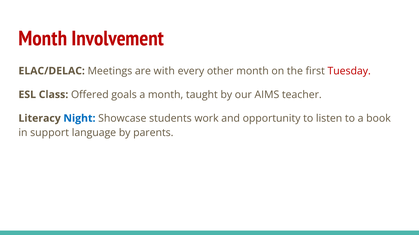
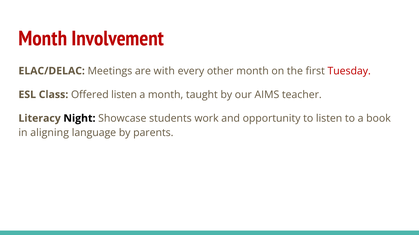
Offered goals: goals -> listen
Night colour: blue -> black
support: support -> aligning
